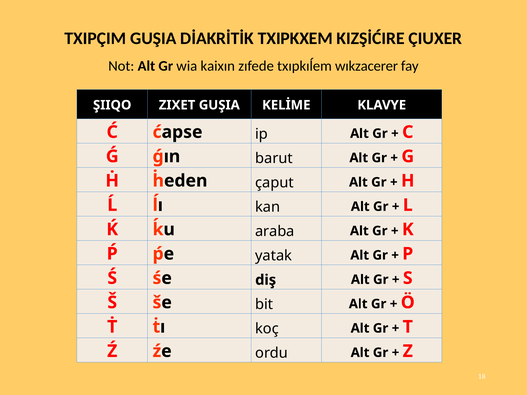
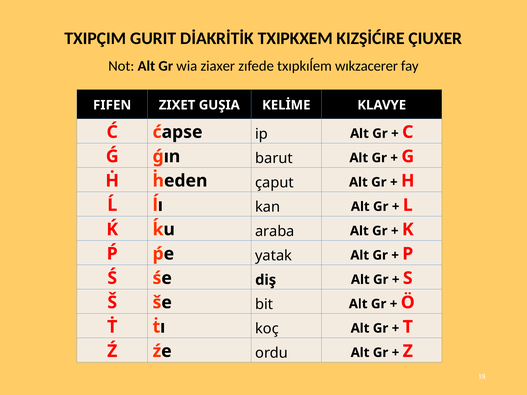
TXIPÇIM GUŞIA: GUŞIA -> GURIT
kaixın: kaixın -> ziaxer
ŞIIQO: ŞIIQO -> FIFEN
